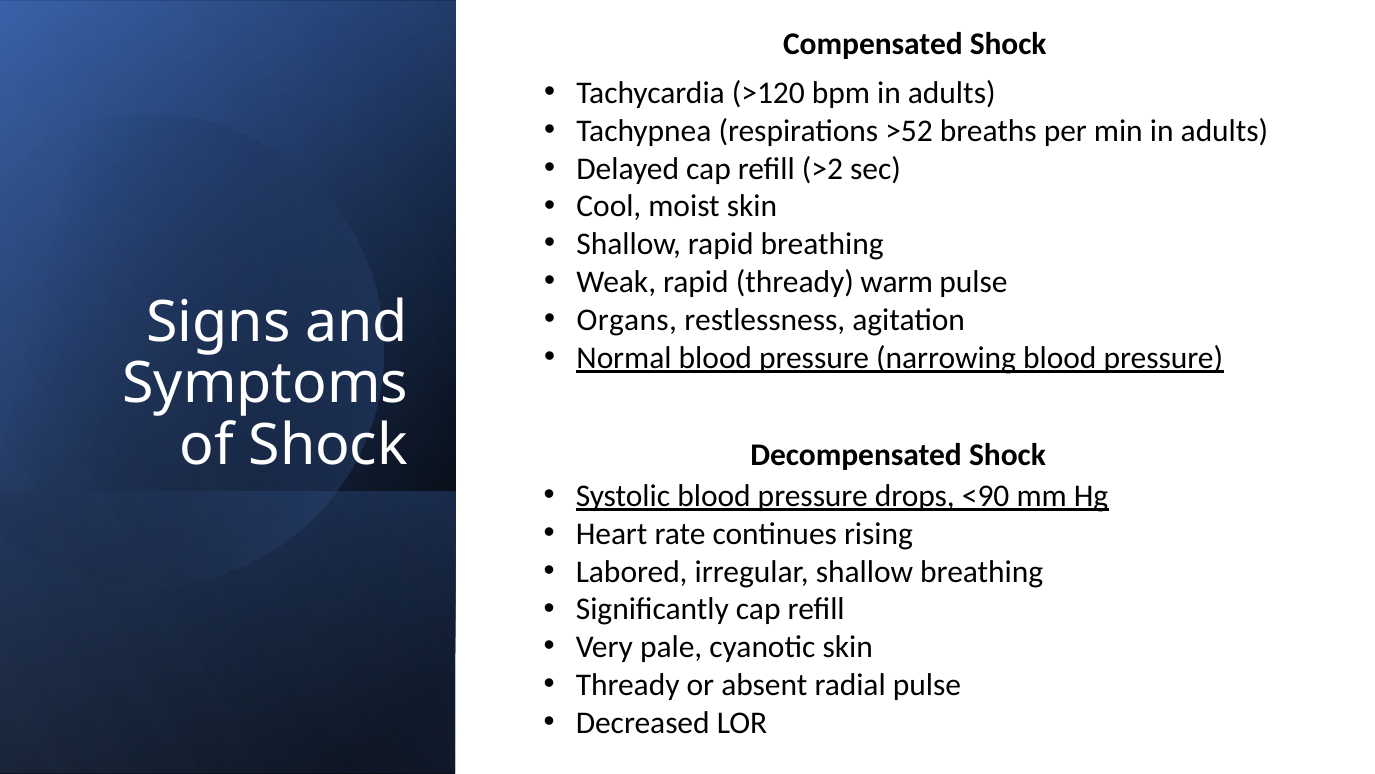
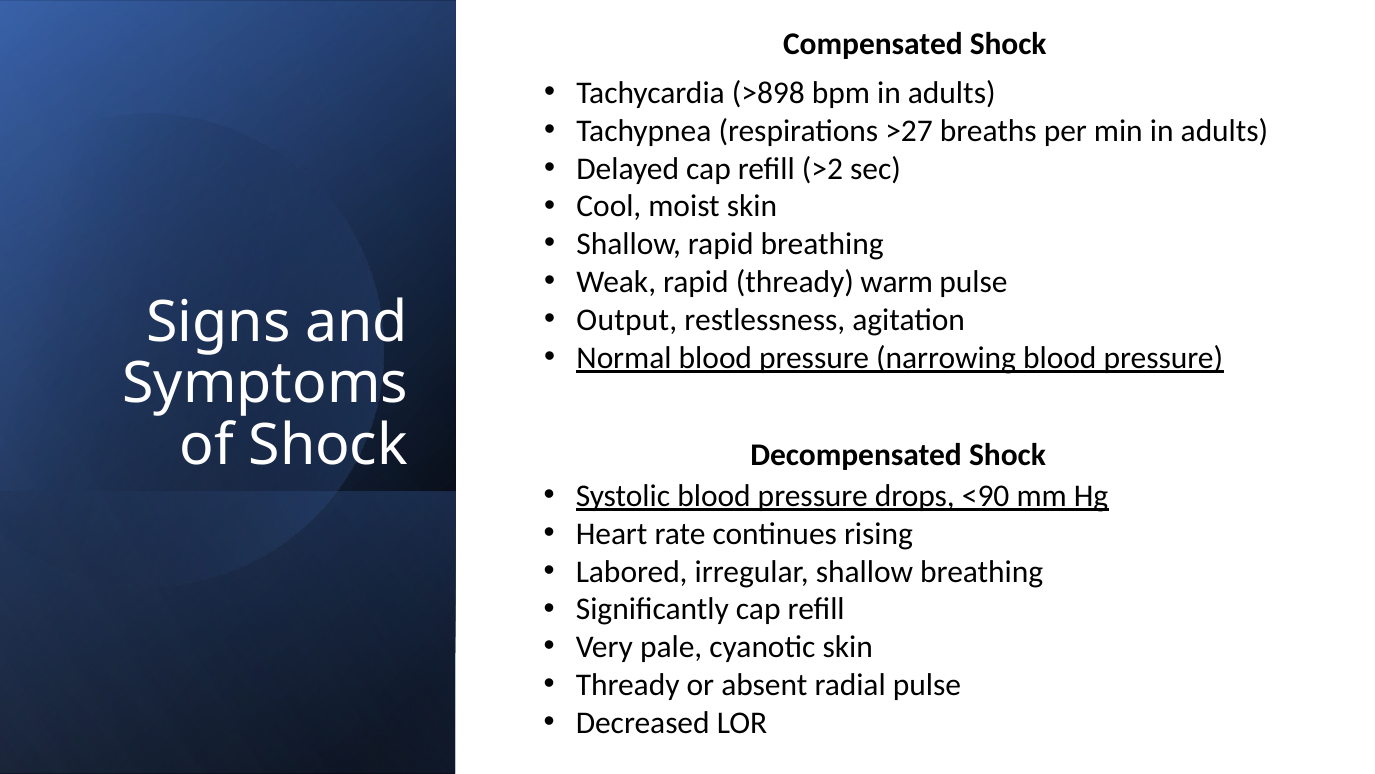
>120: >120 -> >898
>52: >52 -> >27
Organs: Organs -> Output
